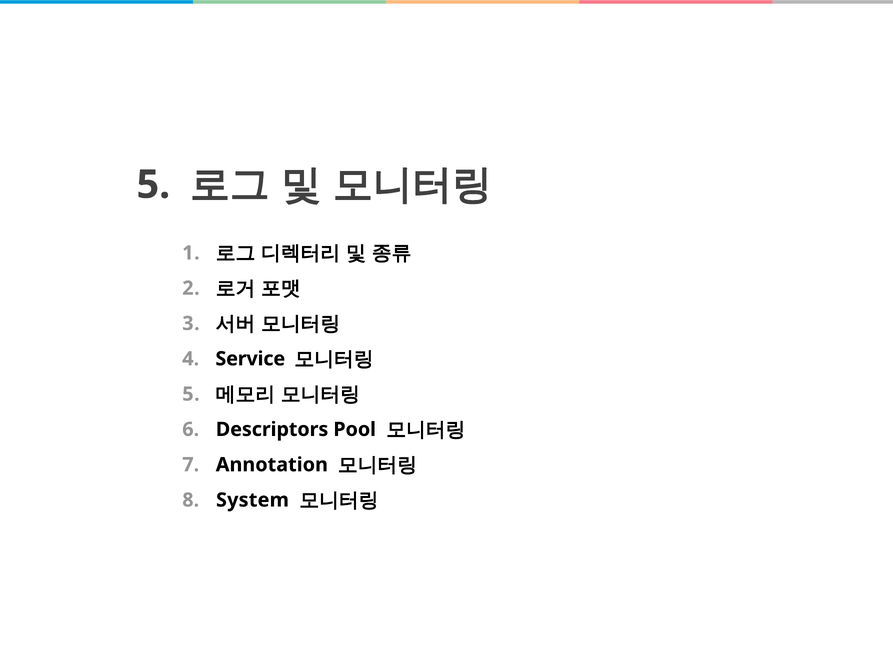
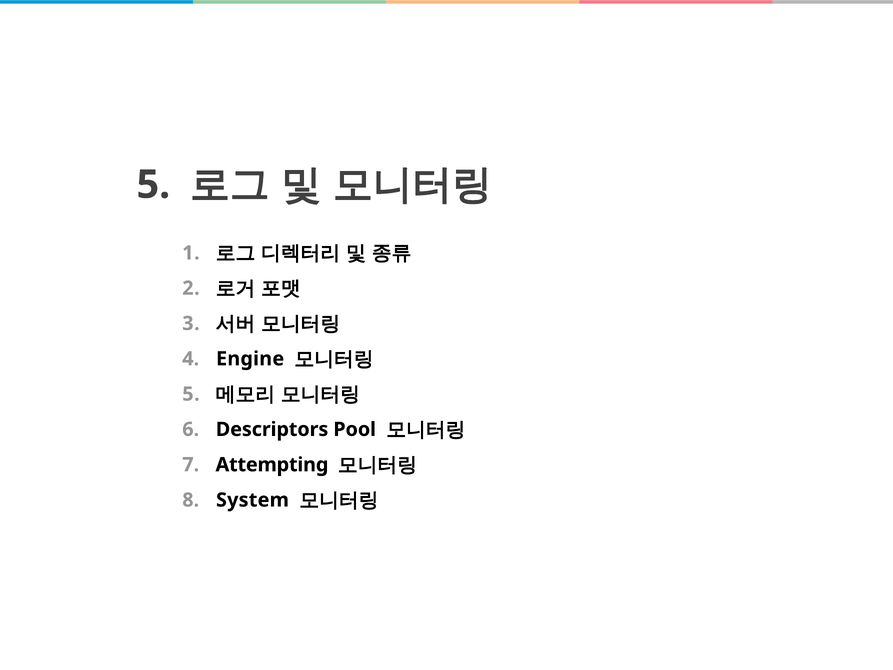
Service: Service -> Engine
Annotation: Annotation -> Attempting
